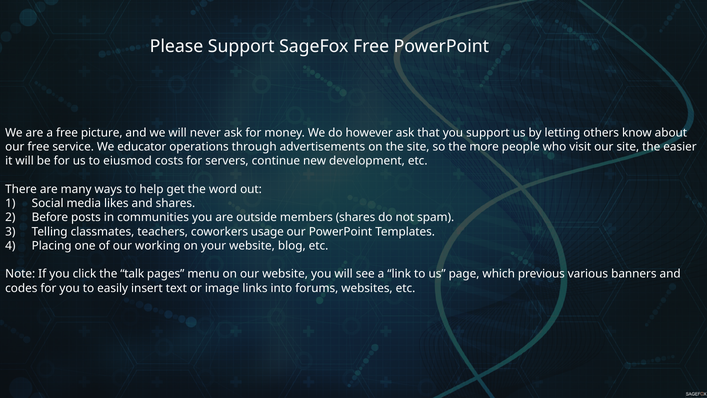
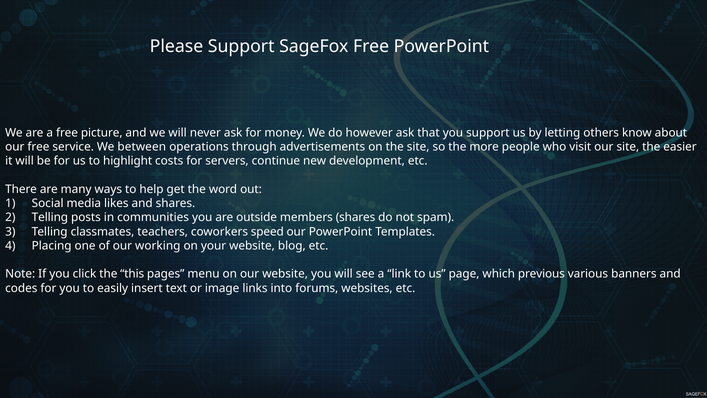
educator: educator -> between
eiusmod: eiusmod -> highlight
Before at (50, 217): Before -> Telling
usage: usage -> speed
talk: talk -> this
